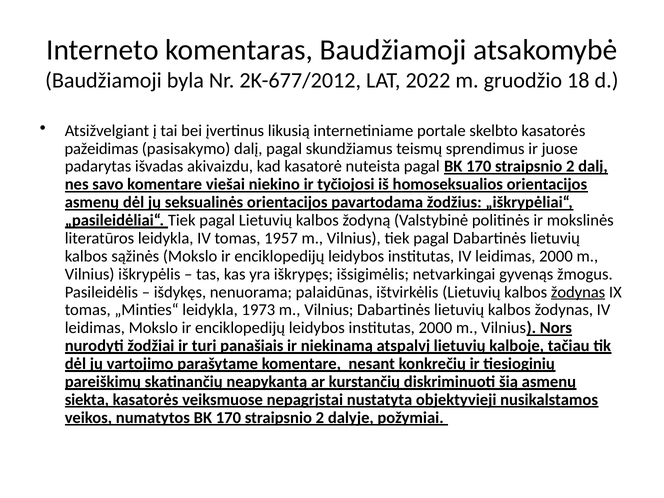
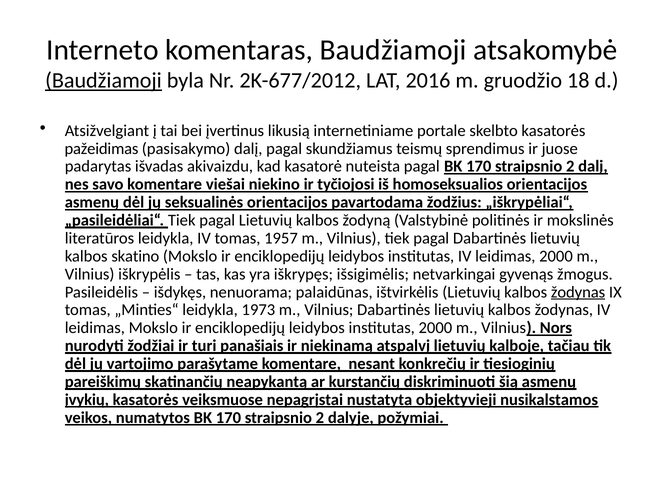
Baudžiamoji at (104, 81) underline: none -> present
2022: 2022 -> 2016
sąžinės: sąžinės -> skatino
siekta: siekta -> įvykių
